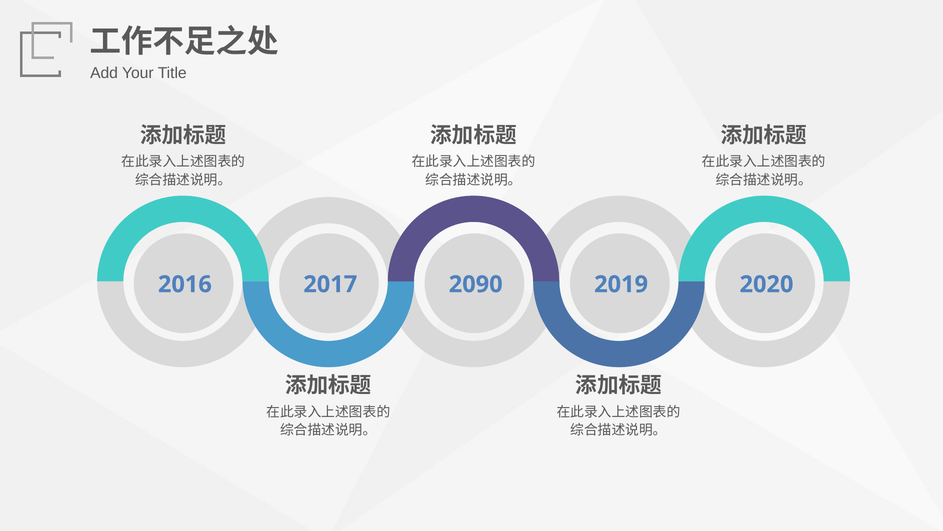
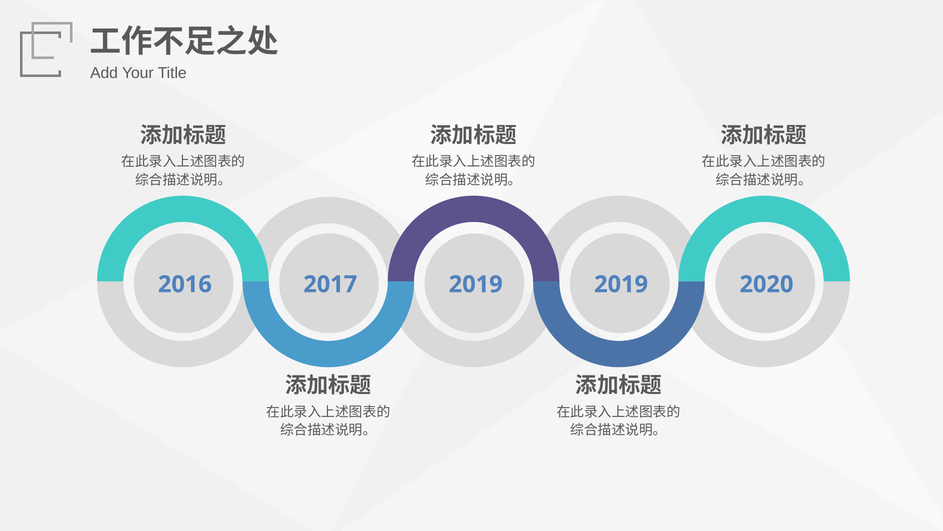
2090 at (476, 284): 2090 -> 2019
